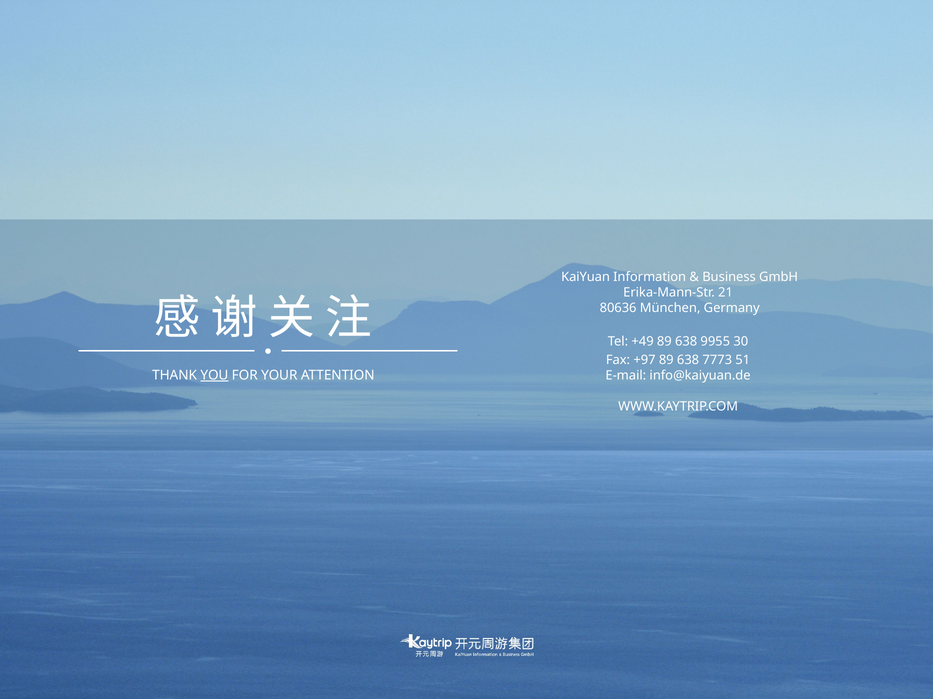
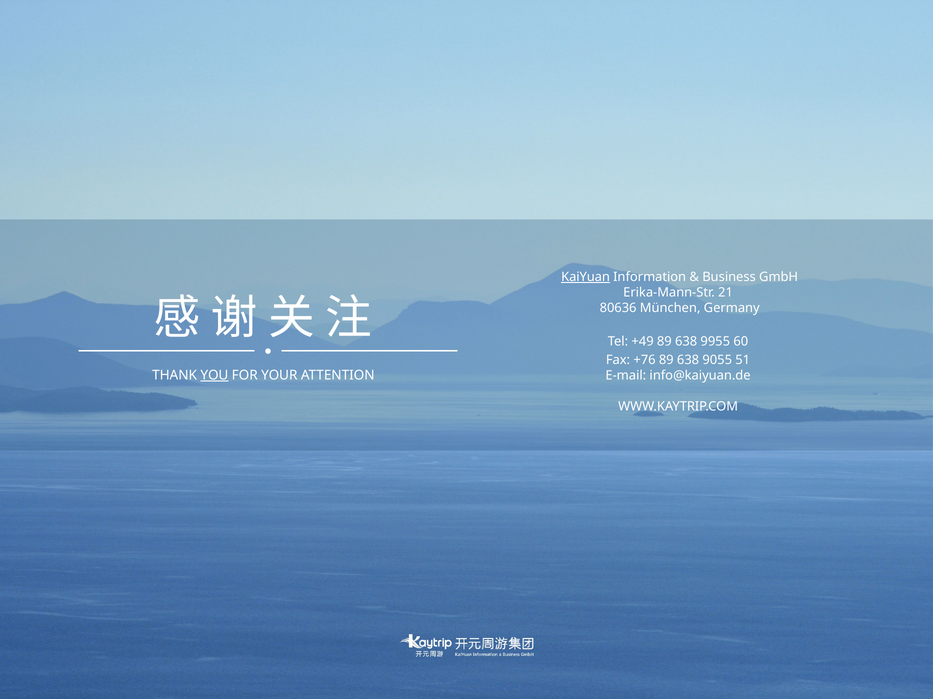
KaiYuan underline: none -> present
30: 30 -> 60
+97: +97 -> +76
7773: 7773 -> 9055
